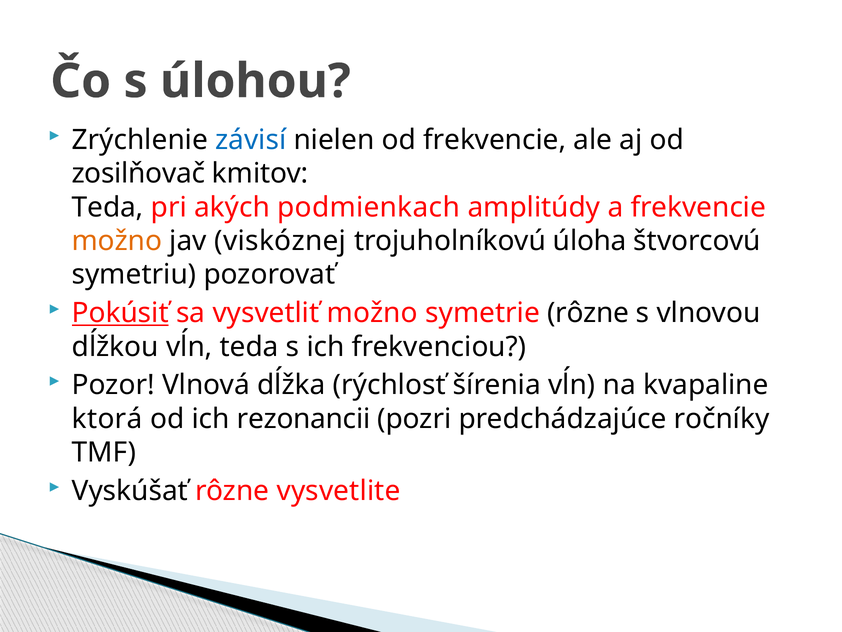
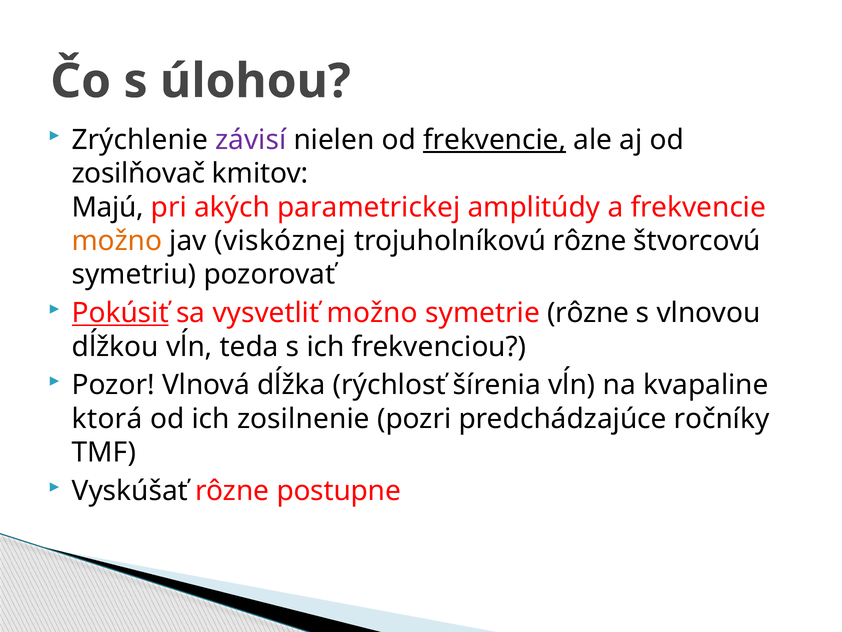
závisí colour: blue -> purple
frekvencie at (495, 140) underline: none -> present
Teda at (108, 207): Teda -> Majú
podmienkach: podmienkach -> parametrickej
trojuholníkovú úloha: úloha -> rôzne
rezonancii: rezonancii -> zosilnenie
vysvetlite: vysvetlite -> postupne
